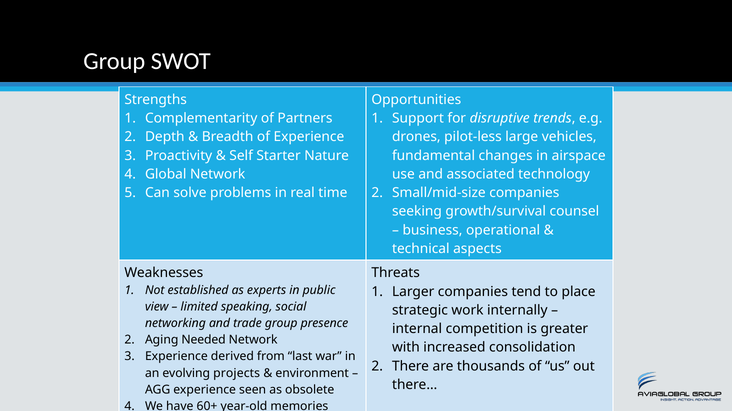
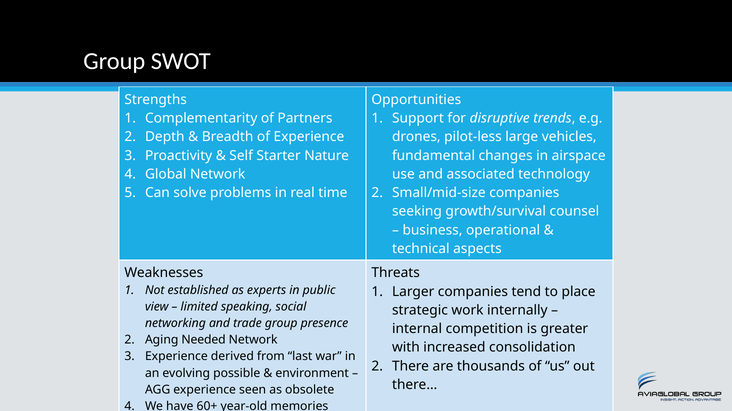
projects: projects -> possible
